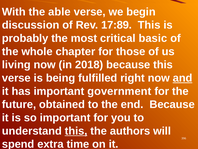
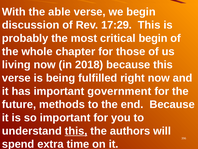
17:89: 17:89 -> 17:29
critical basic: basic -> begin
and underline: present -> none
obtained: obtained -> methods
